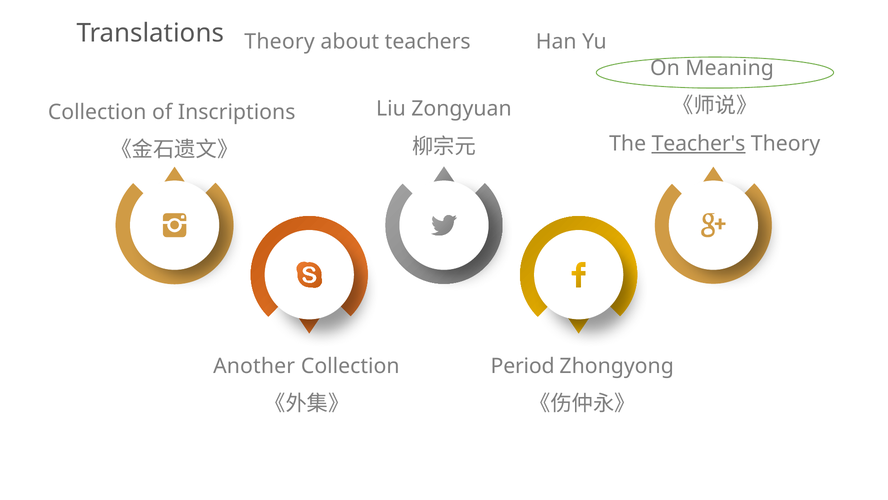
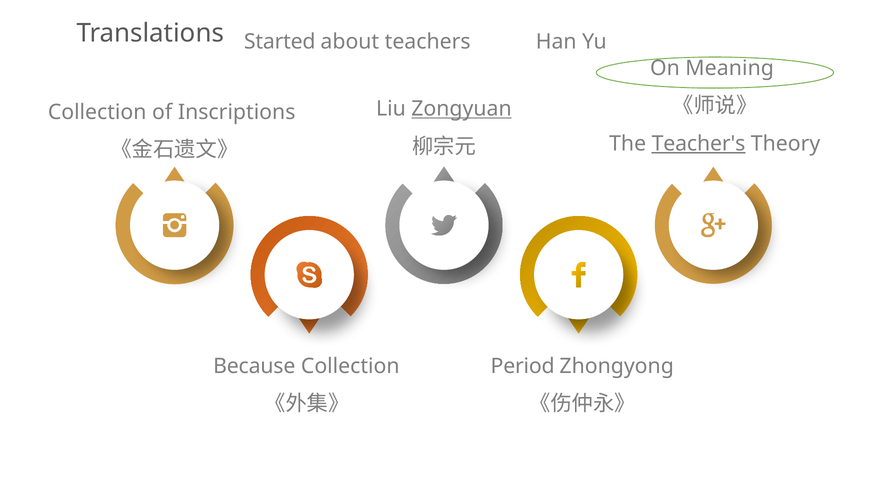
Theory at (280, 42): Theory -> Started
Zongyuan underline: none -> present
Another: Another -> Because
